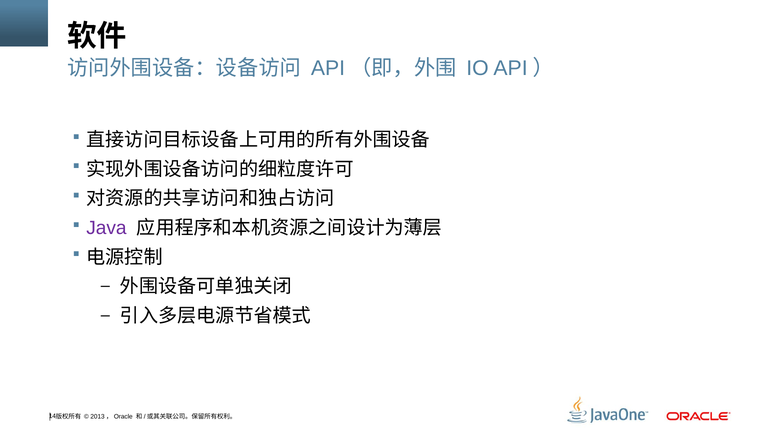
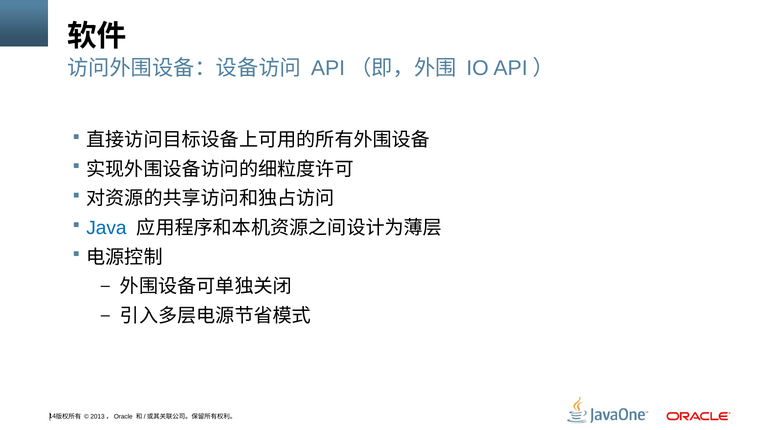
Java colour: purple -> blue
